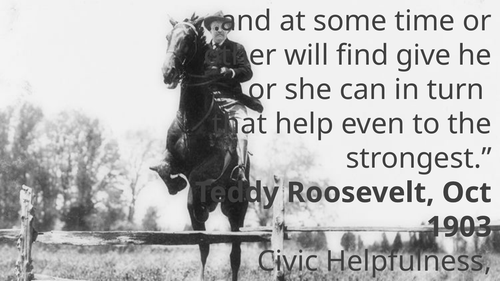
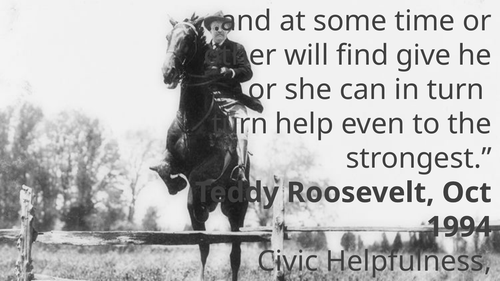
that at (239, 124): that -> turn
1903: 1903 -> 1994
